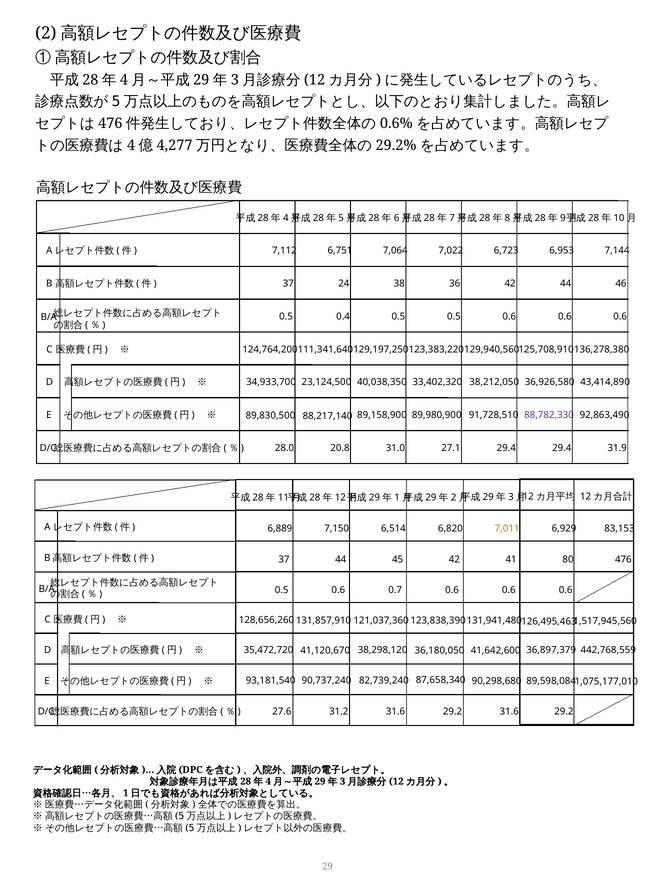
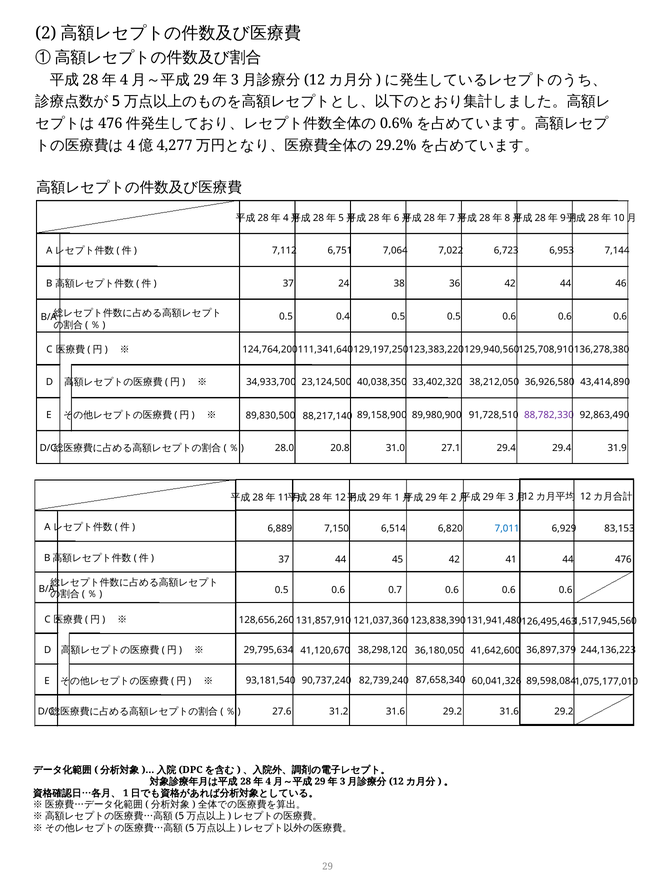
7,011 colour: orange -> blue
41 80: 80 -> 44
35,472,720: 35,472,720 -> 29,795,634
442,768,559: 442,768,559 -> 244,136,223
90,298,680: 90,298,680 -> 60,041,326
